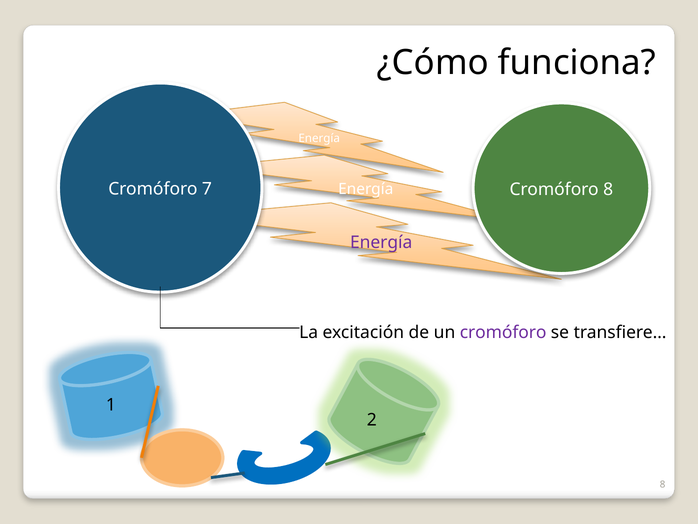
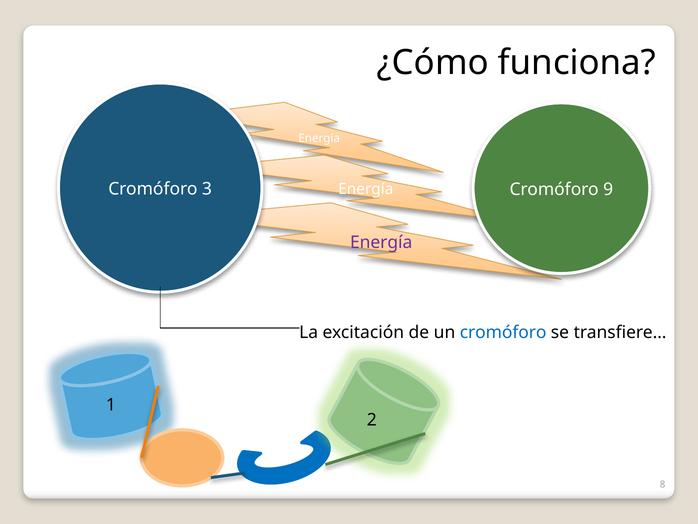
7: 7 -> 3
Cromóforo 8: 8 -> 9
cromóforo at (503, 332) colour: purple -> blue
